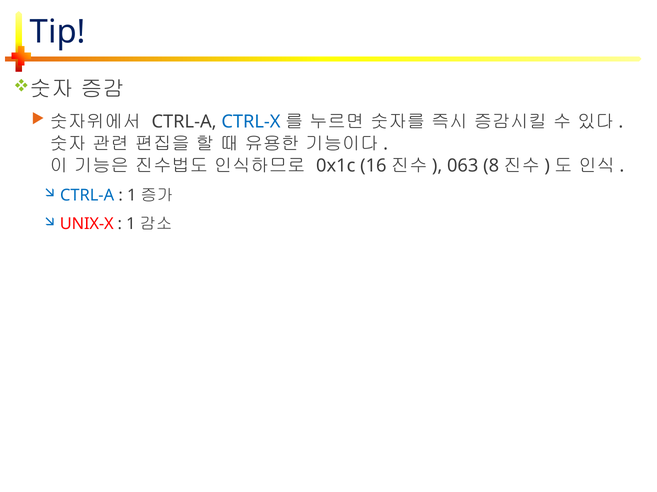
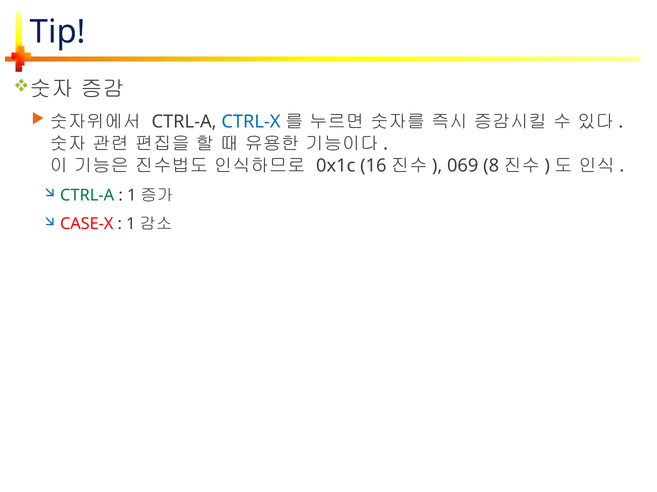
063: 063 -> 069
CTRL-A at (87, 196) colour: blue -> green
UNIX-X: UNIX-X -> CASE-X
